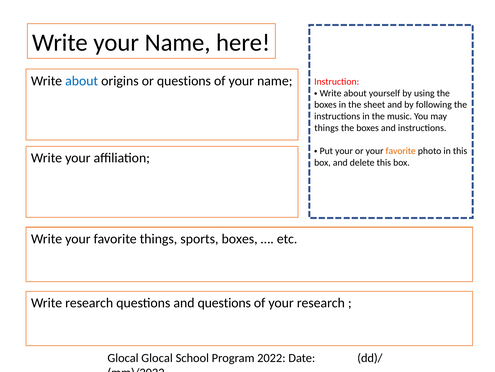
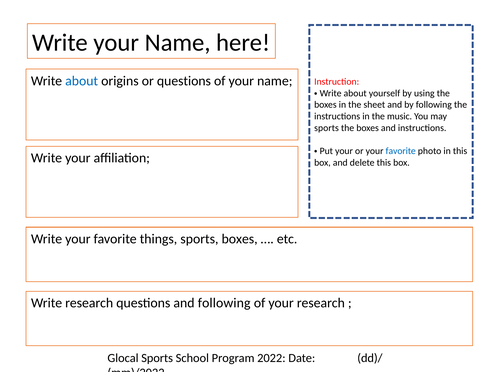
things at (327, 128): things -> sports
favorite at (401, 151) colour: orange -> blue
and questions: questions -> following
Glocal Glocal: Glocal -> Sports
